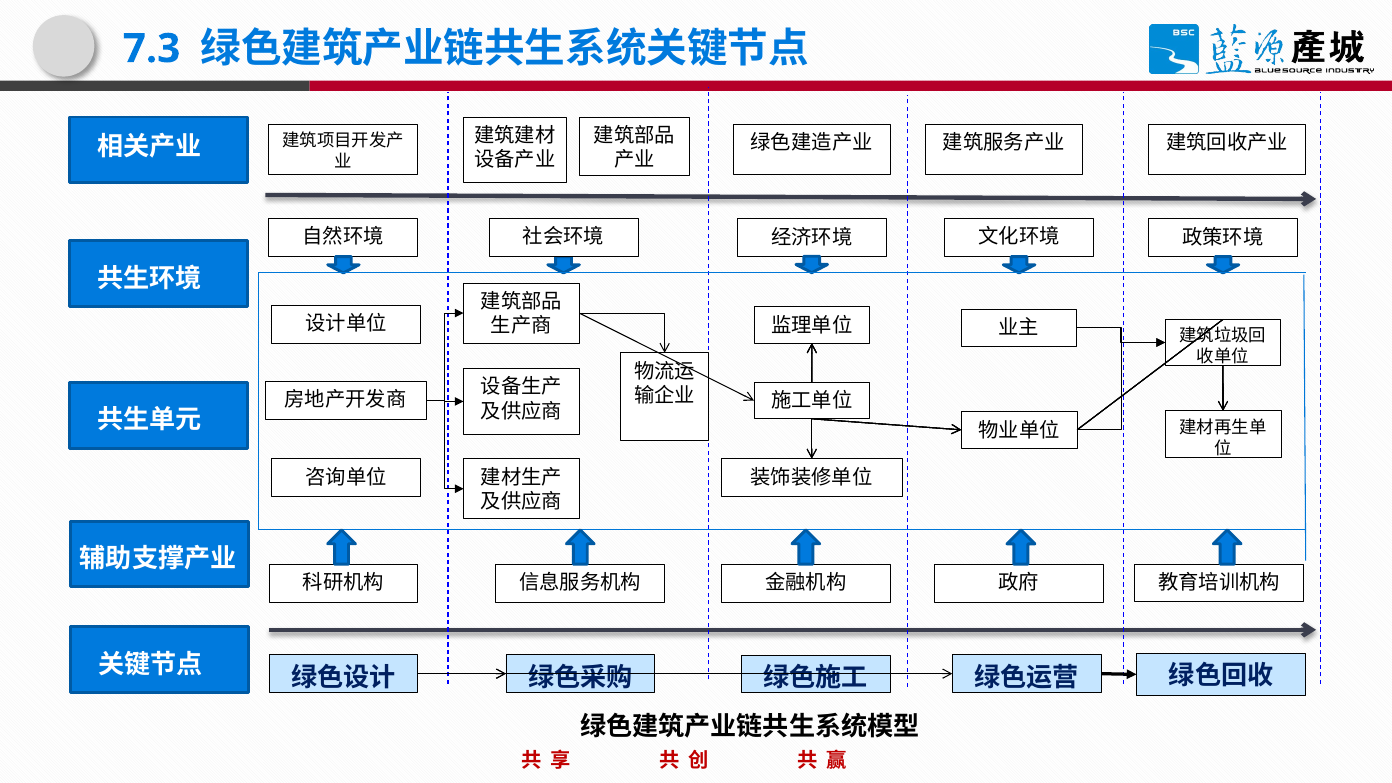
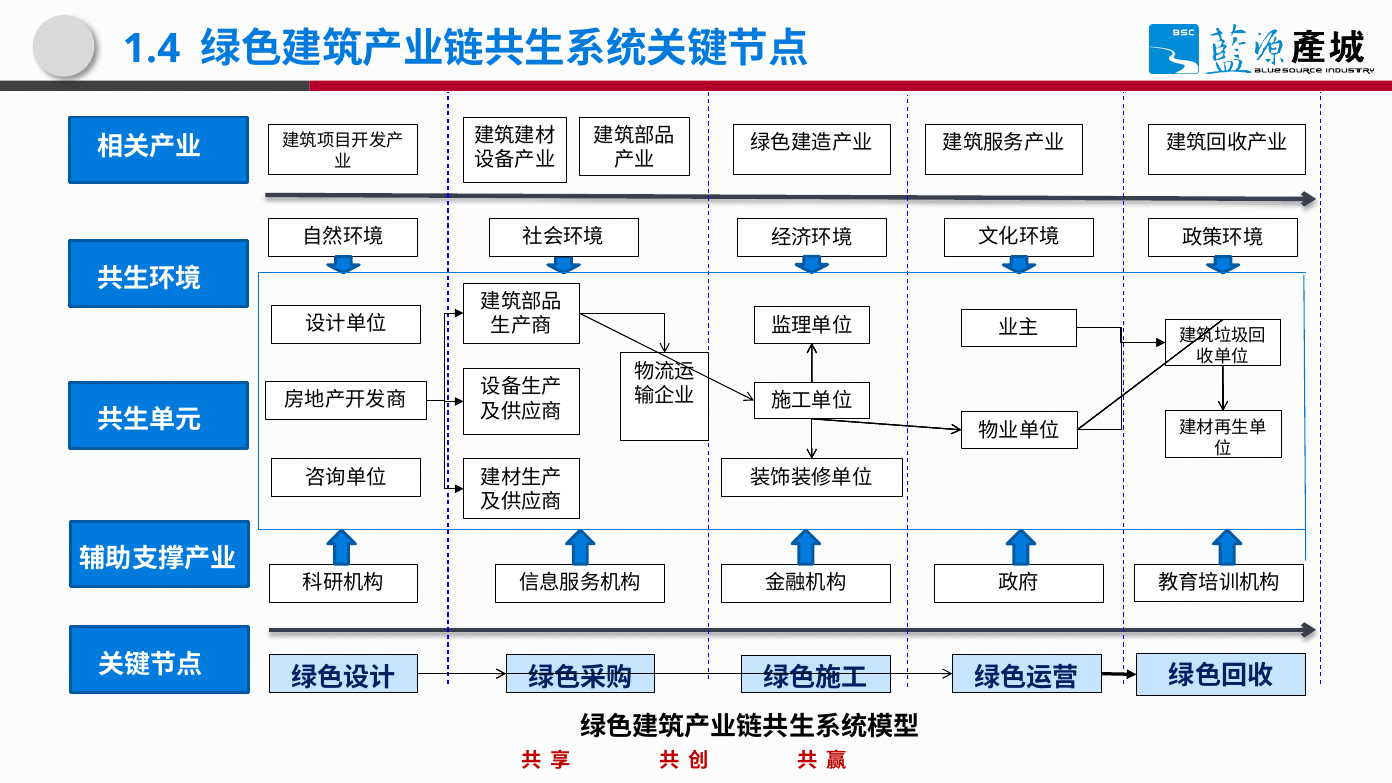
7.3: 7.3 -> 1.4
